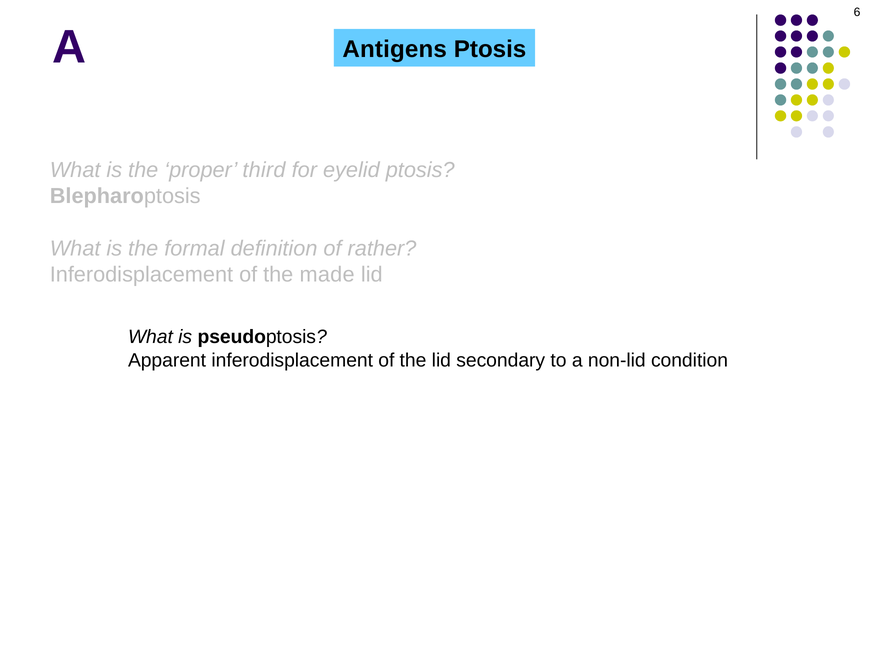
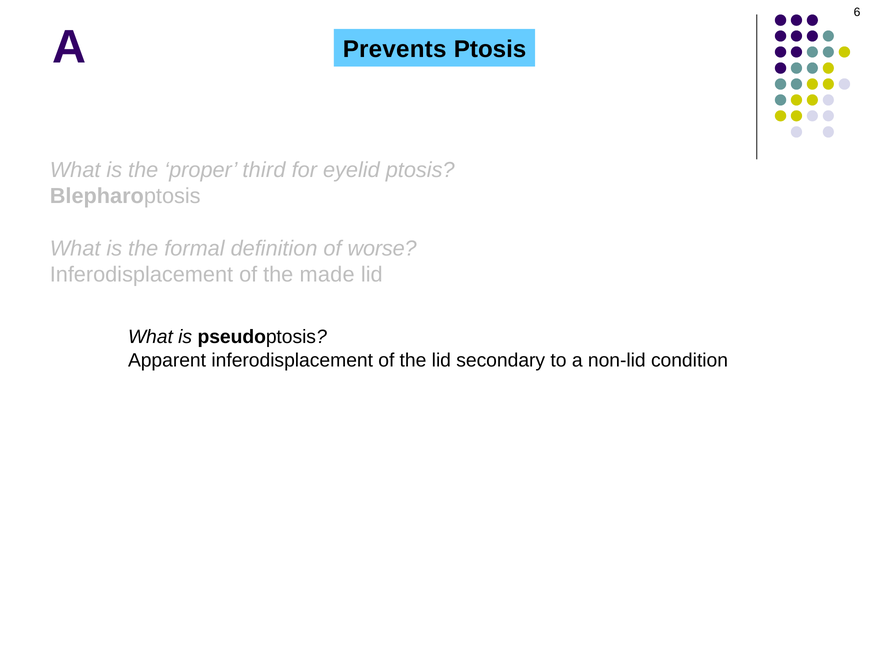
Antigens: Antigens -> Prevents
rather: rather -> worse
